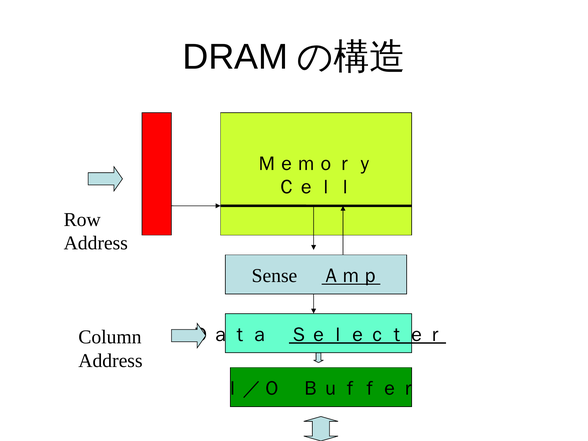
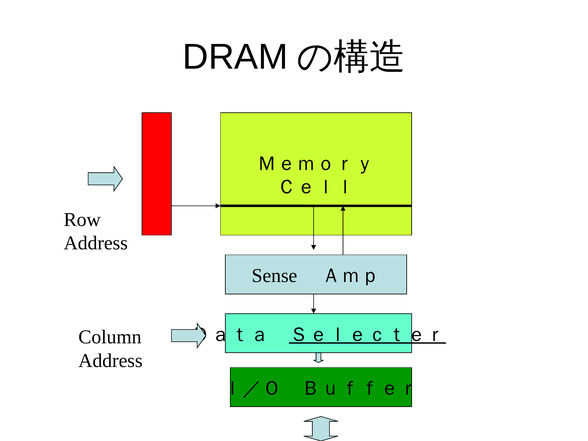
Ａｍｐ underline: present -> none
